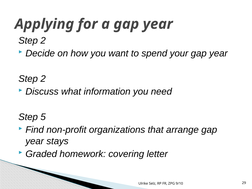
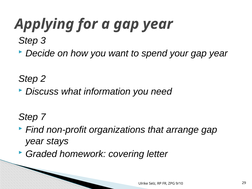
2 at (43, 41): 2 -> 3
5: 5 -> 7
